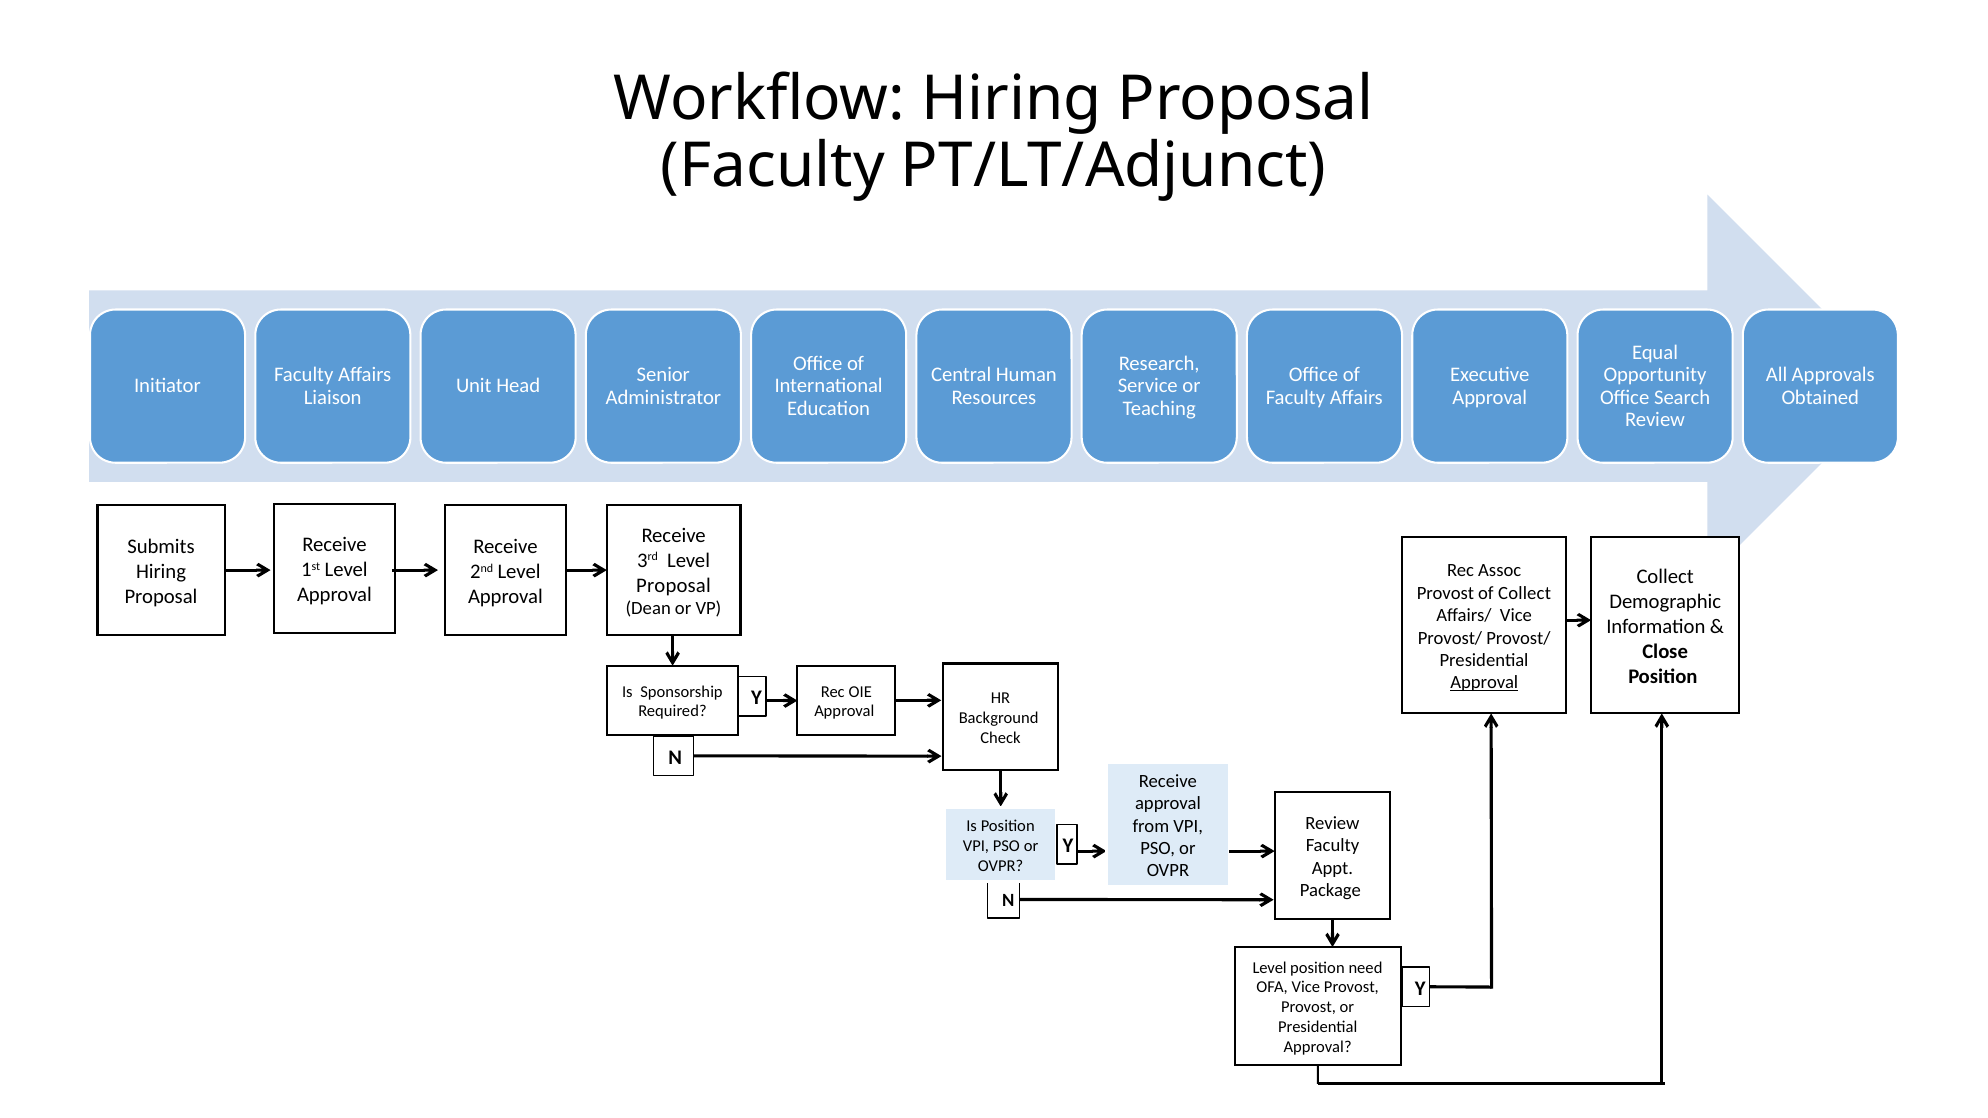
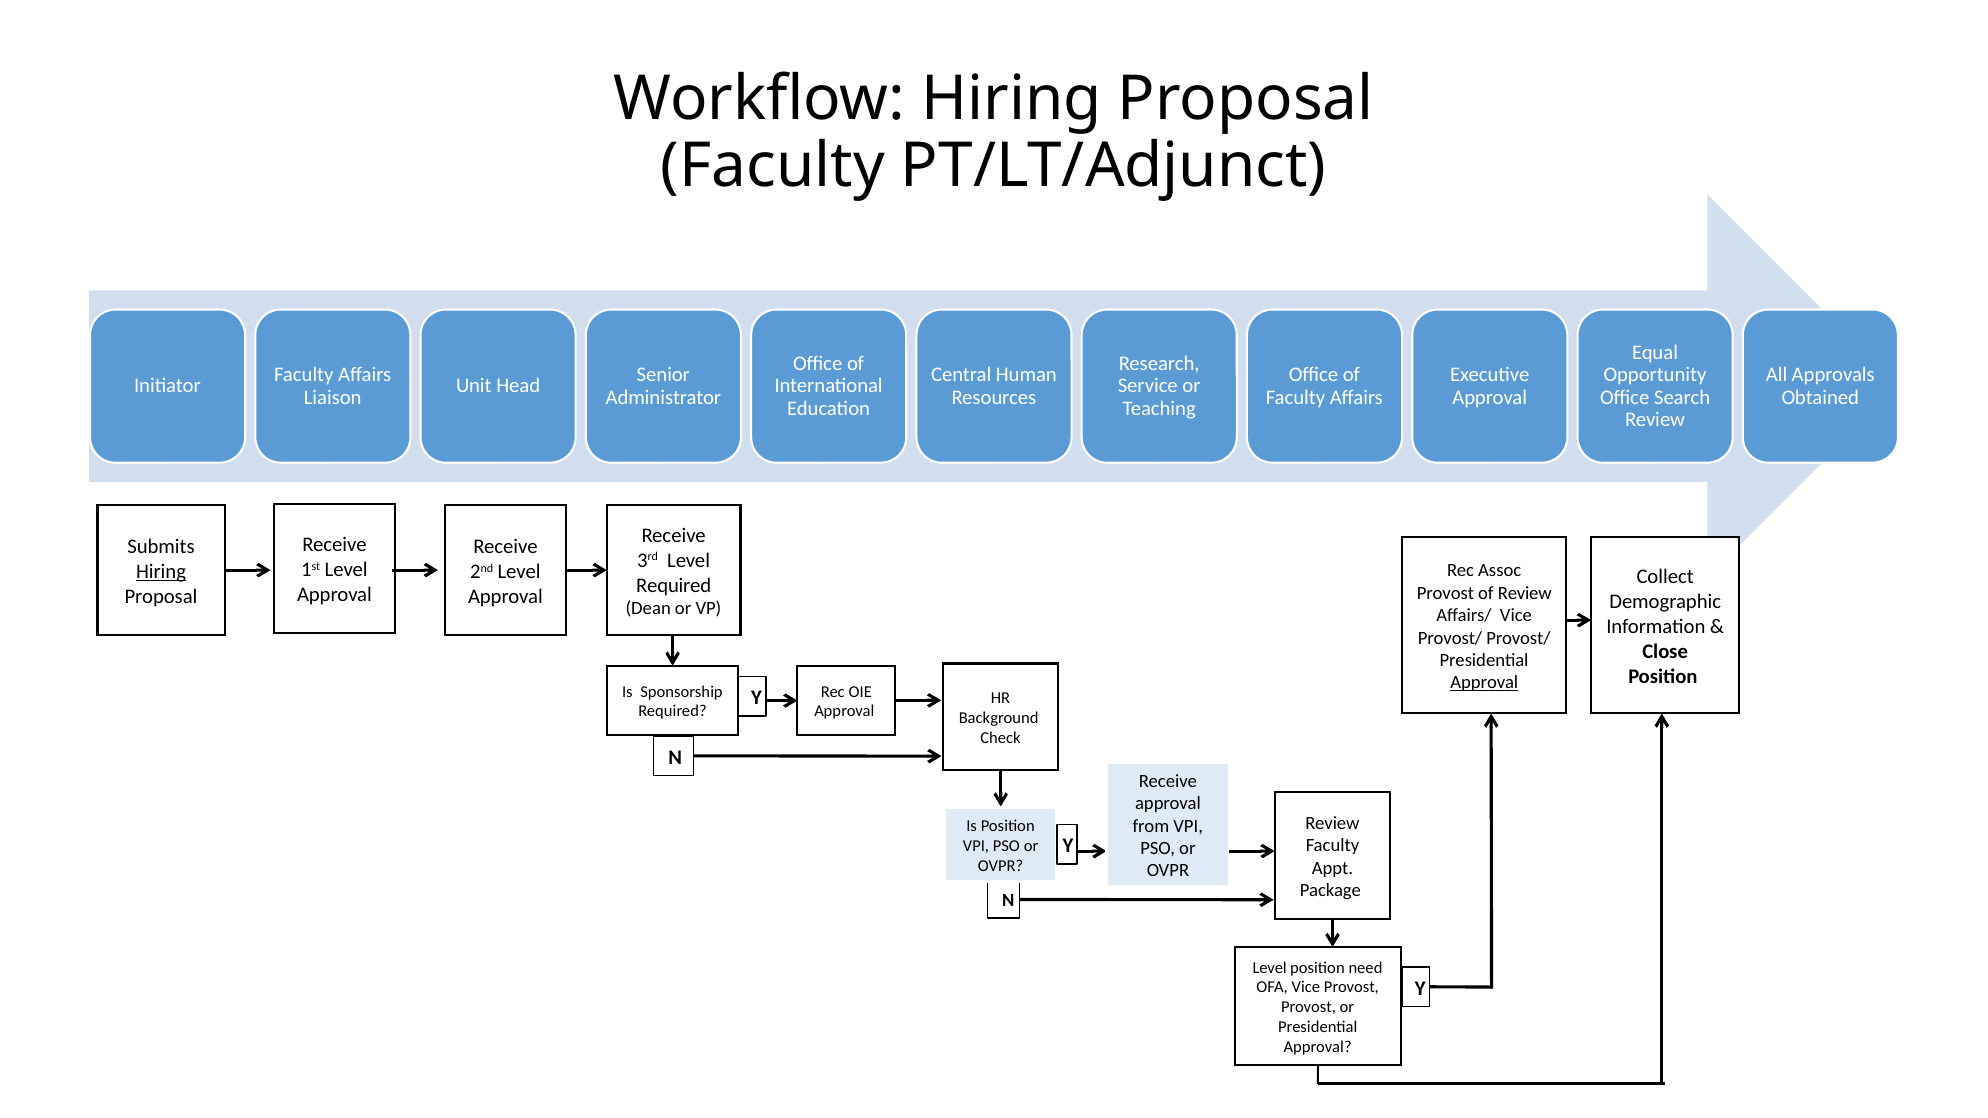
Hiring at (161, 572) underline: none -> present
Proposal at (674, 585): Proposal -> Required
of Collect: Collect -> Review
